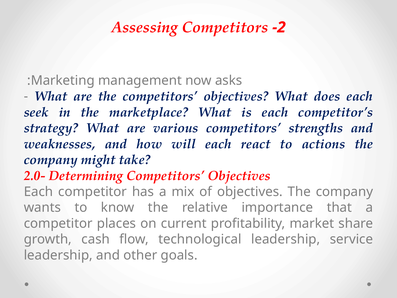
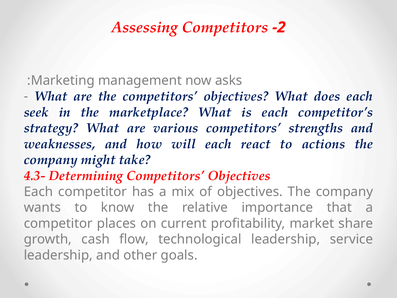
2.0-: 2.0- -> 4.3-
